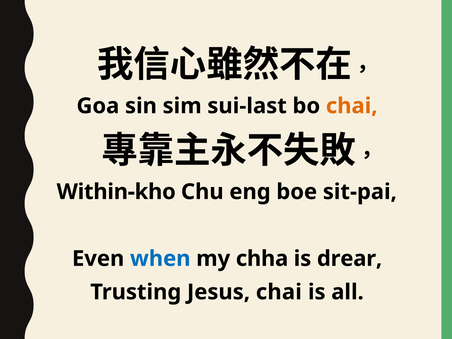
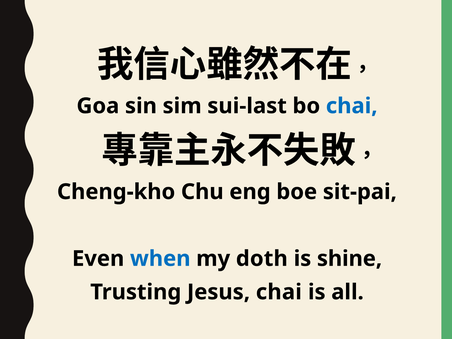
chai at (352, 106) colour: orange -> blue
Within-kho: Within-kho -> Cheng-kho
chha: chha -> doth
drear: drear -> shine
